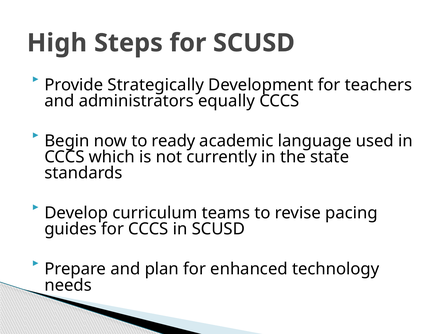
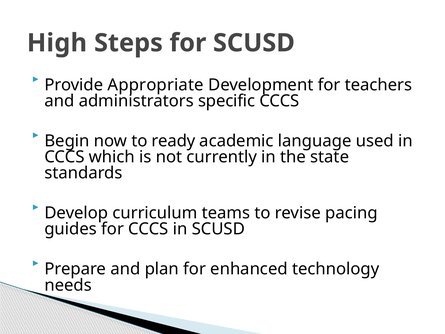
Strategically: Strategically -> Appropriate
equally: equally -> specific
